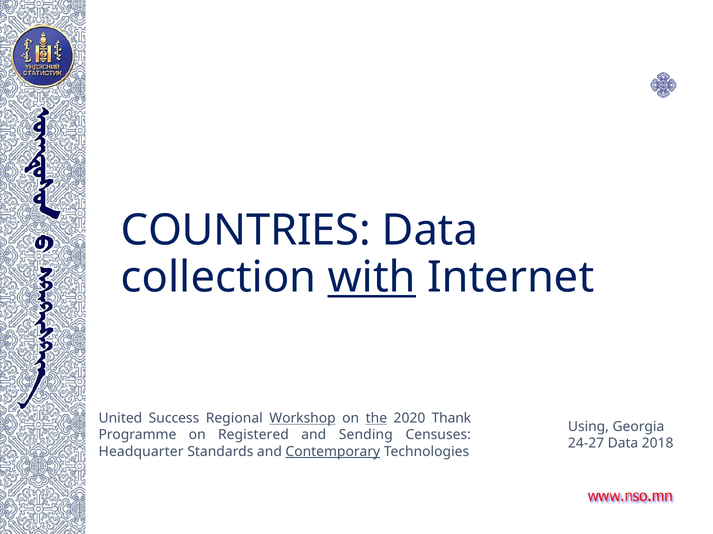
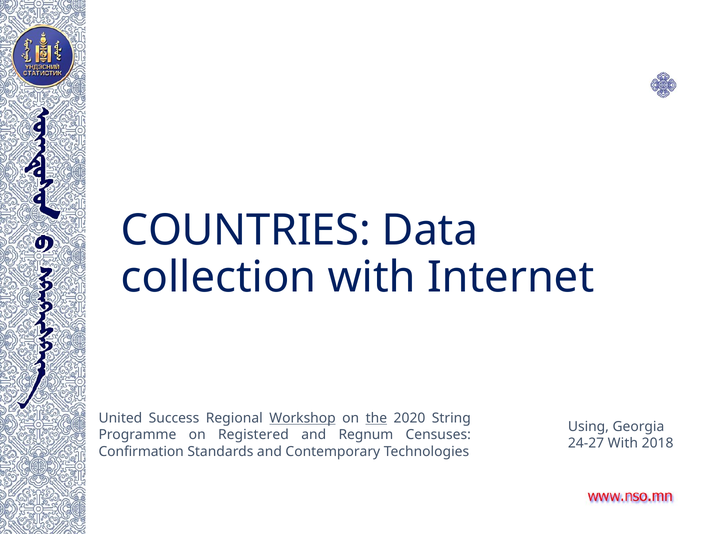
with at (372, 278) underline: present -> none
Thank: Thank -> String
Sending: Sending -> Regnum
24-27 Data: Data -> With
Headquarter: Headquarter -> Confirmation
Contemporary underline: present -> none
